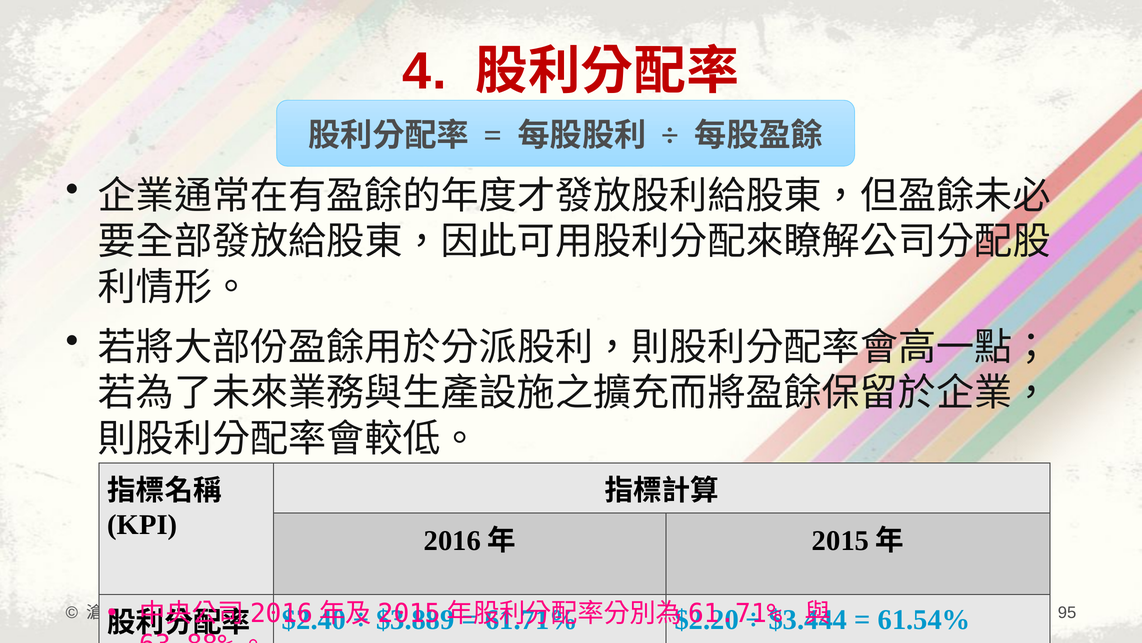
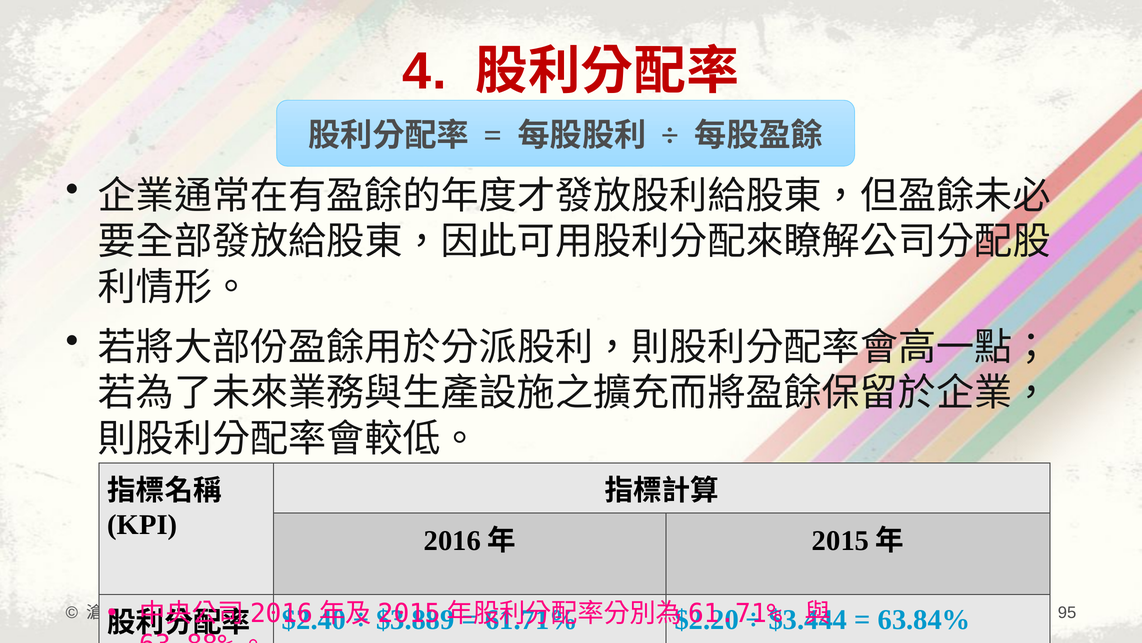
61.54%: 61.54% -> 63.84%
